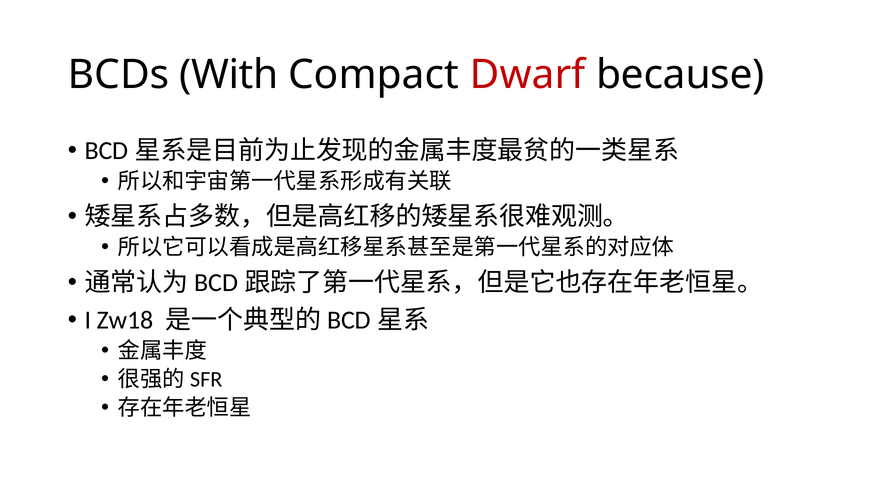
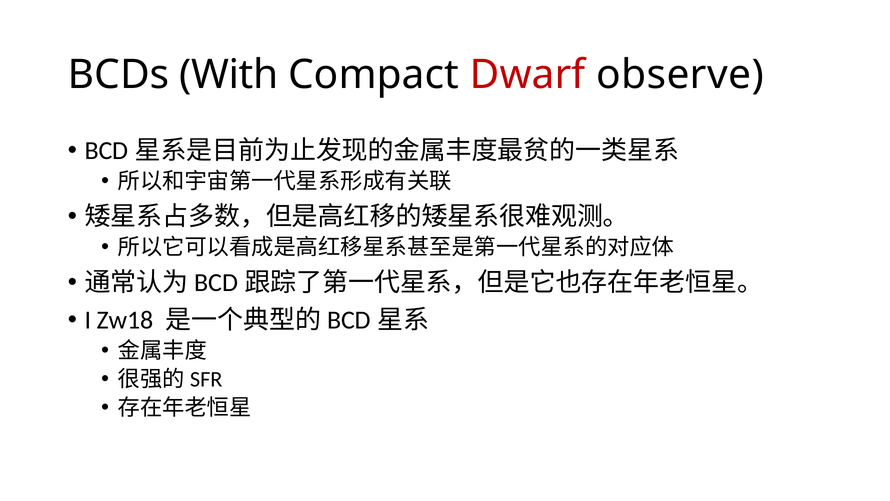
because: because -> observe
